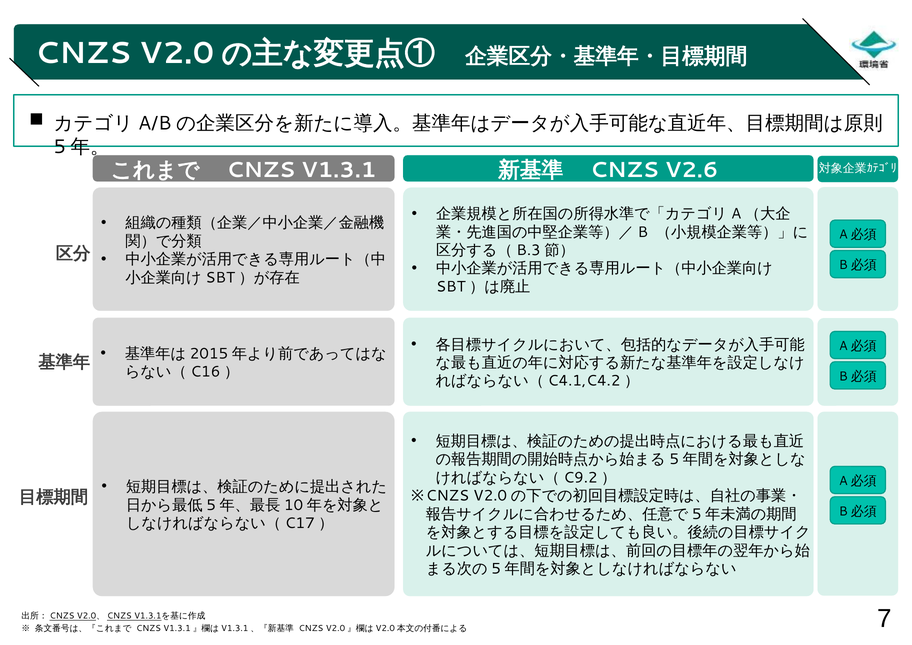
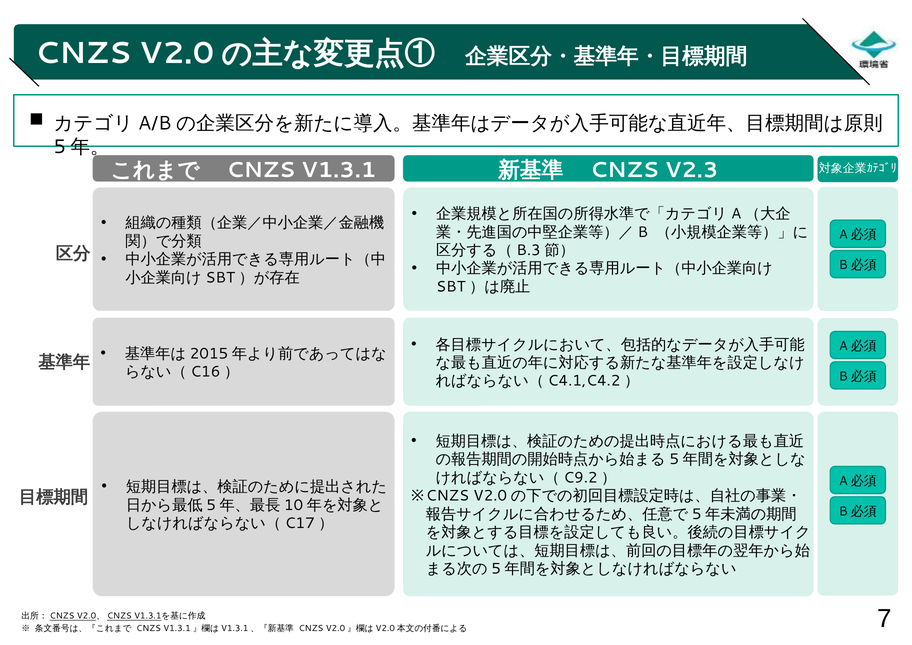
V2.6: V2.6 -> V2.3
